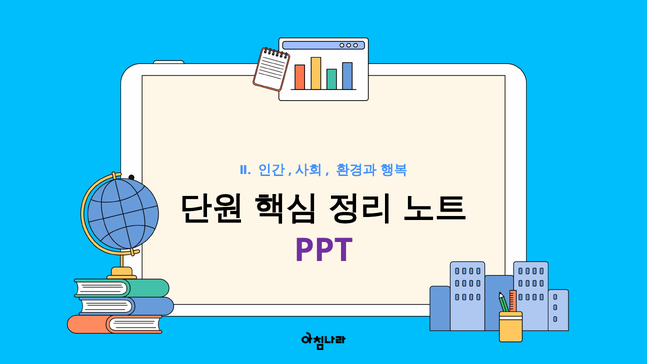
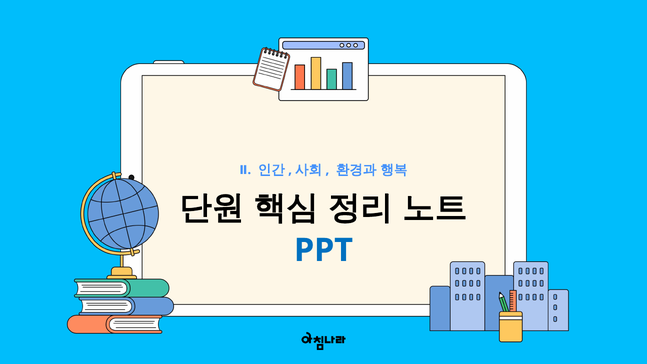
PPT colour: purple -> blue
